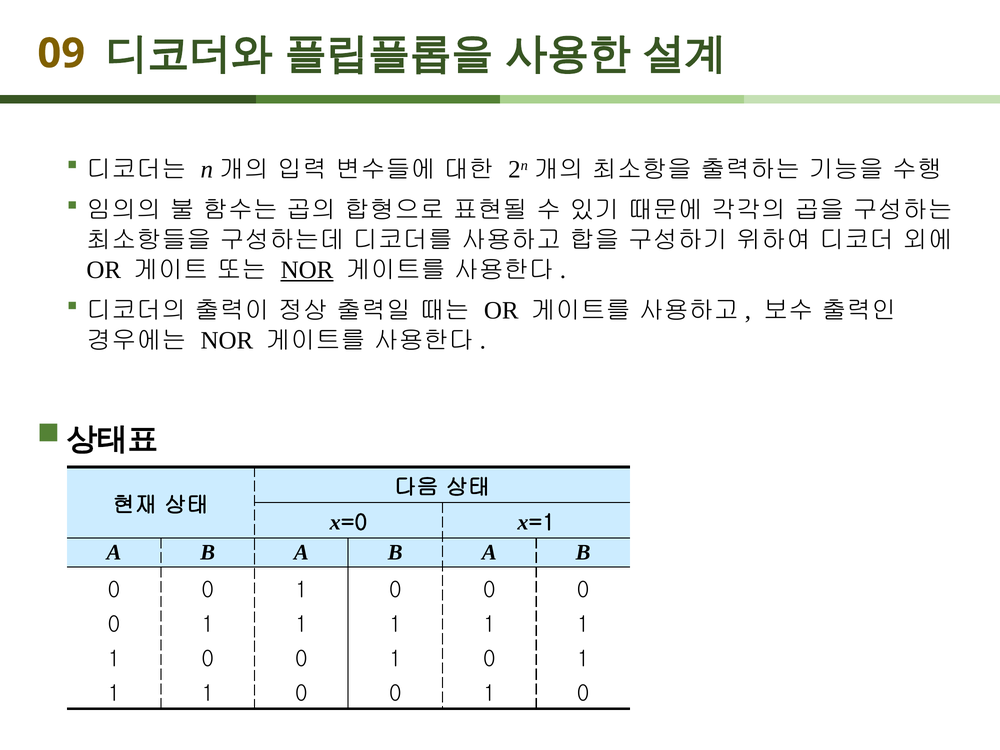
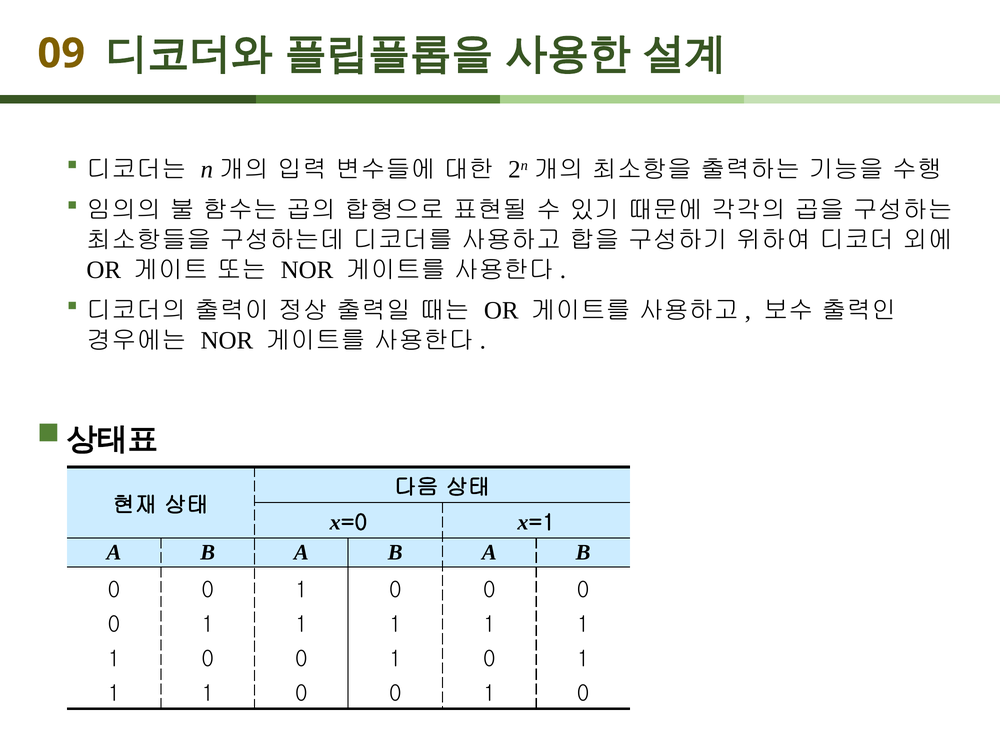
NOR at (307, 270) underline: present -> none
